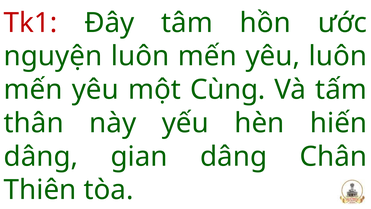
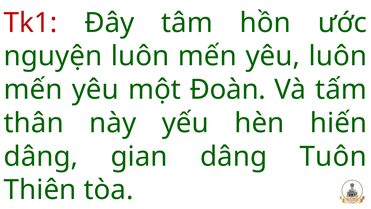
Cùng: Cùng -> Đoàn
Chân: Chân -> Tuôn
